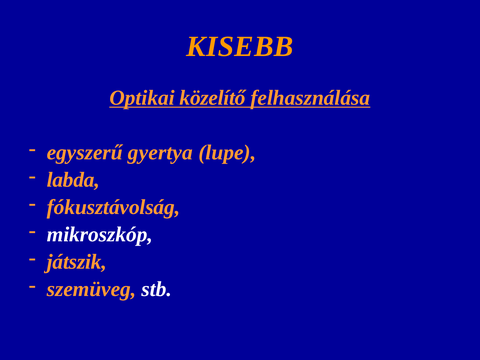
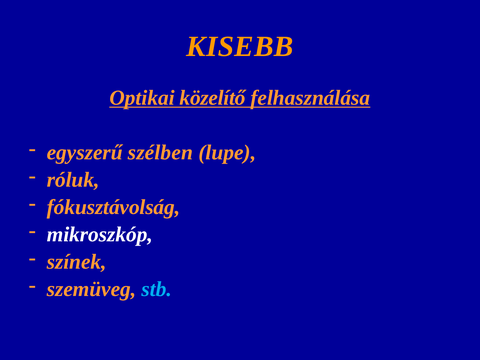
gyertya: gyertya -> szélben
labda: labda -> róluk
játszik: játszik -> színek
stb colour: white -> light blue
